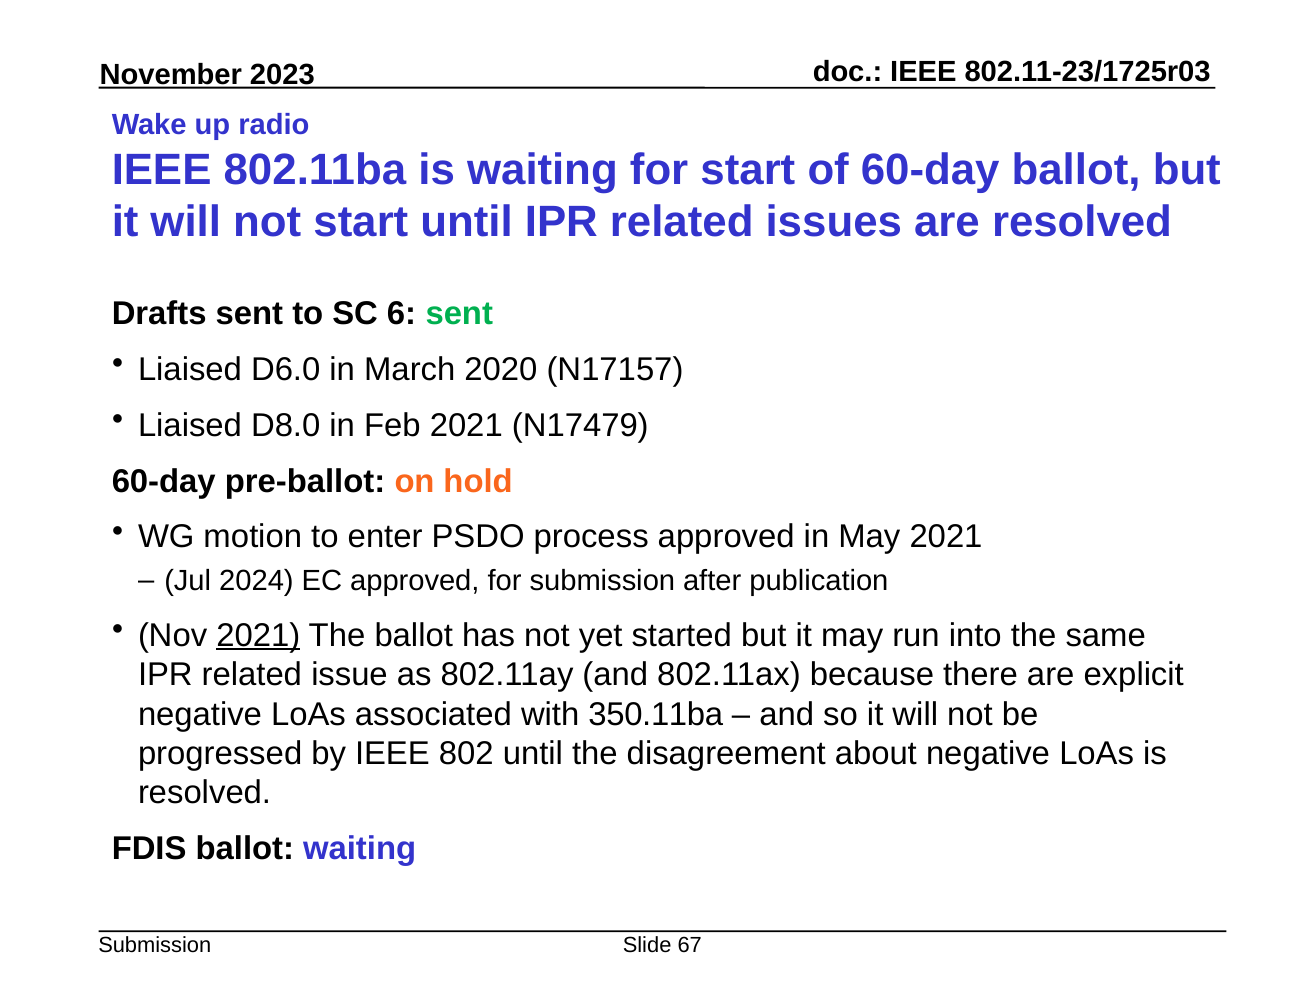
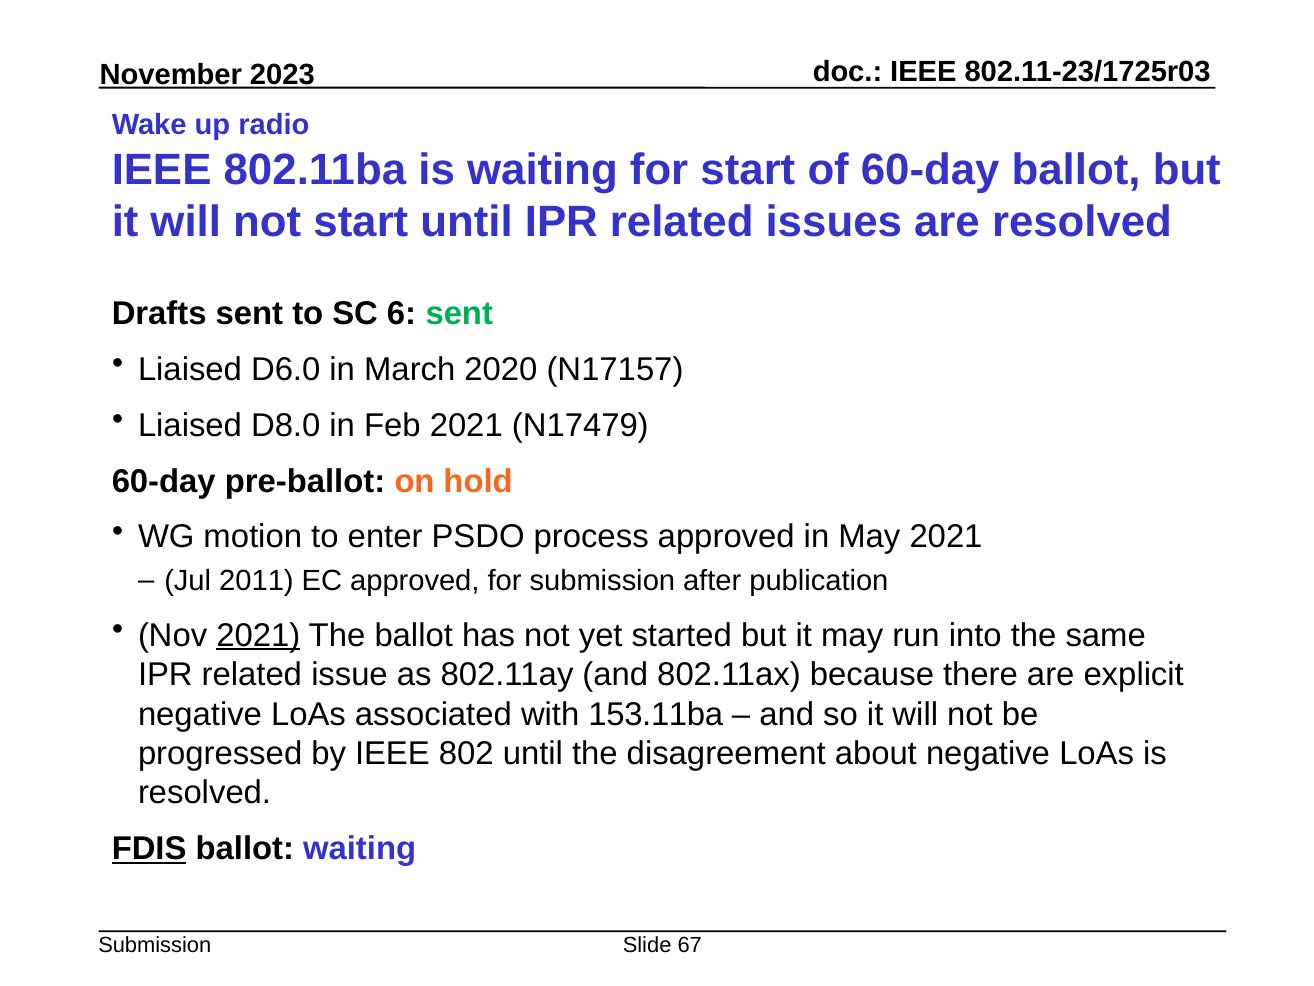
2024: 2024 -> 2011
350.11ba: 350.11ba -> 153.11ba
FDIS underline: none -> present
